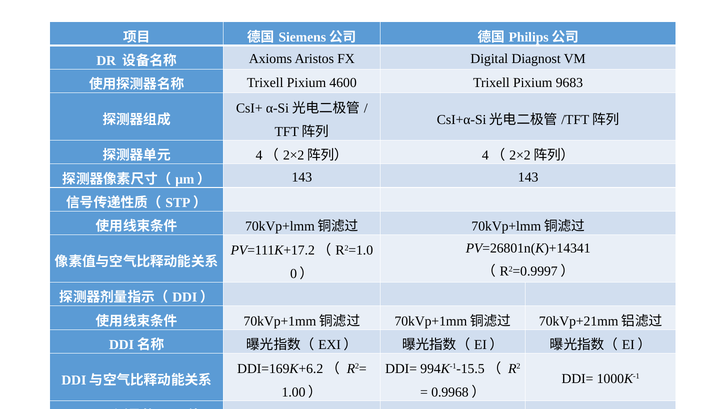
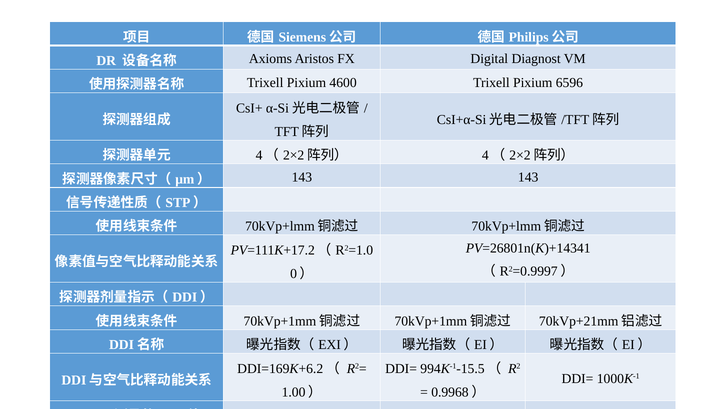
9683: 9683 -> 6596
